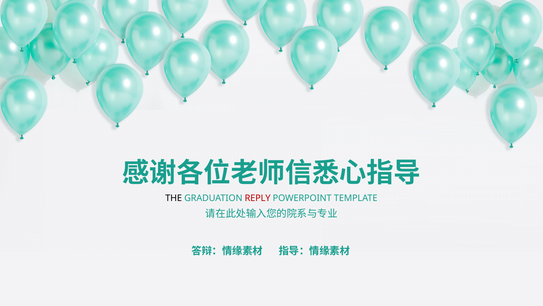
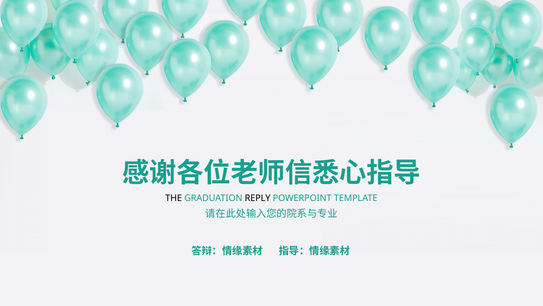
REPLY colour: red -> black
